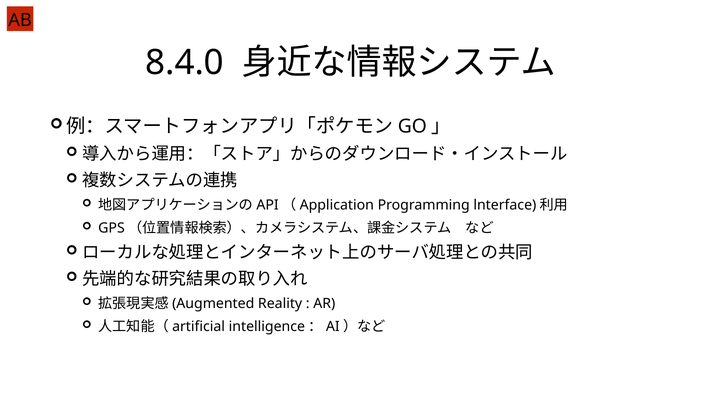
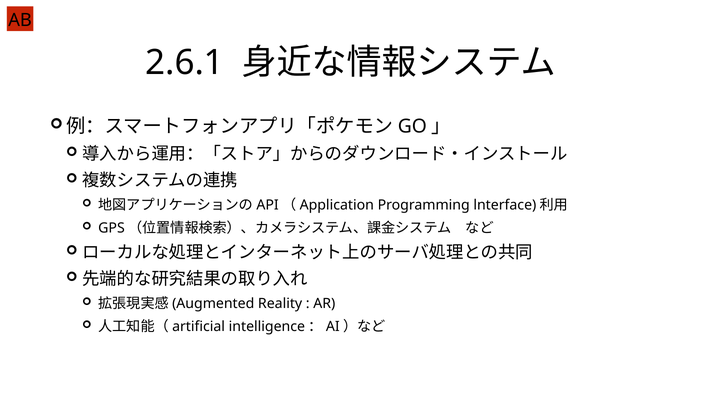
8.4.0: 8.4.0 -> 2.6.1
